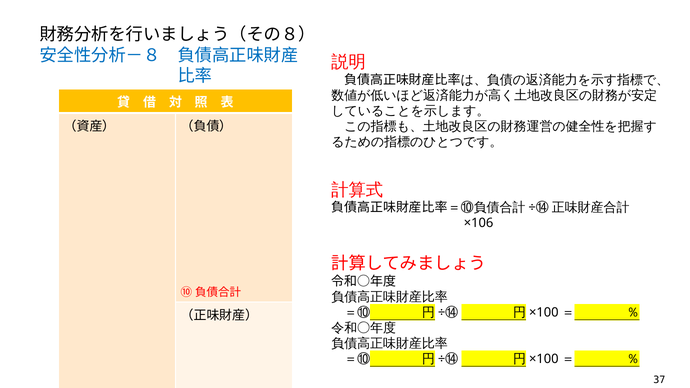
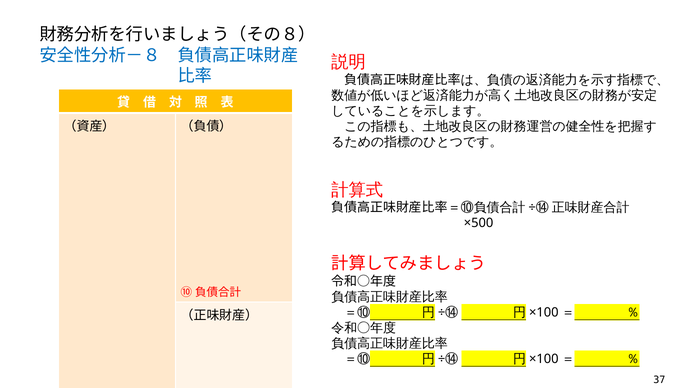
×106: ×106 -> ×500
